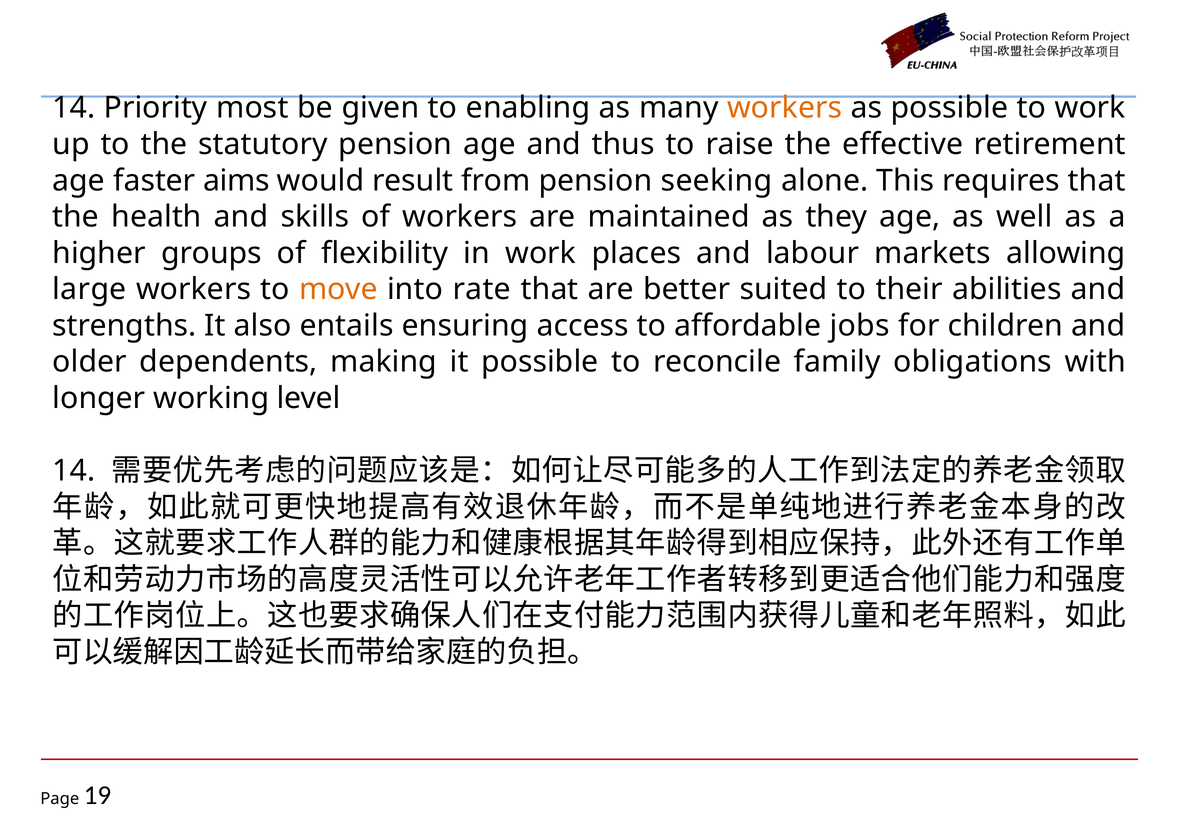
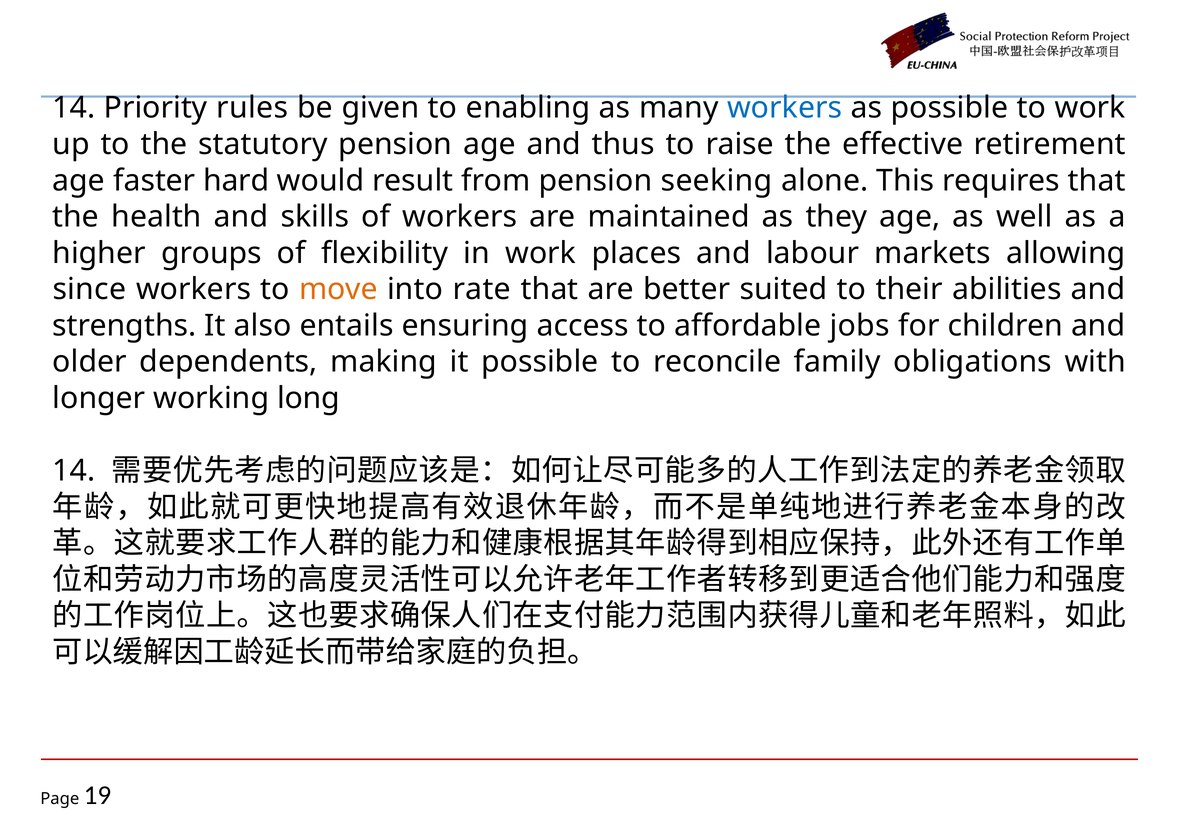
most: most -> rules
workers at (785, 108) colour: orange -> blue
aims: aims -> hard
large: large -> since
level: level -> long
